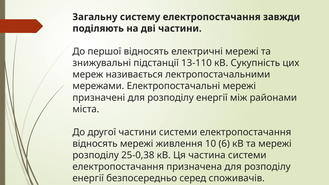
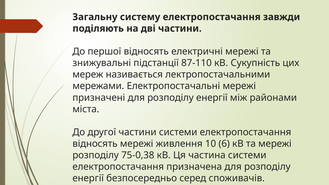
13-110: 13-110 -> 87-110
25-0,38: 25-0,38 -> 75-0,38
